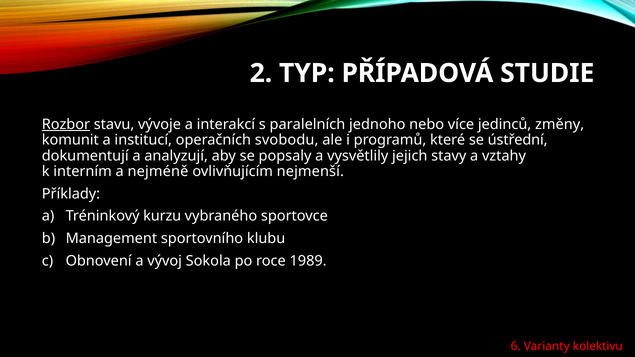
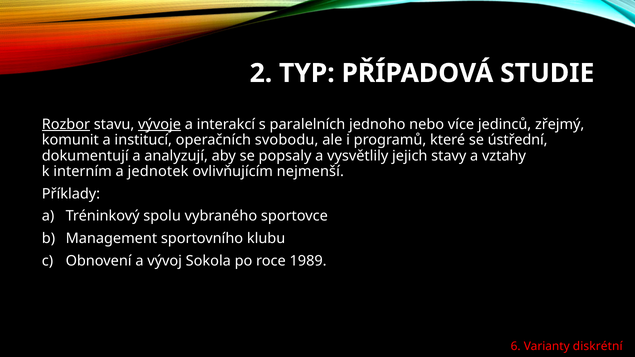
vývoje underline: none -> present
změny: změny -> zřejmý
nejméně: nejméně -> jednotek
kurzu: kurzu -> spolu
kolektivu: kolektivu -> diskrétní
